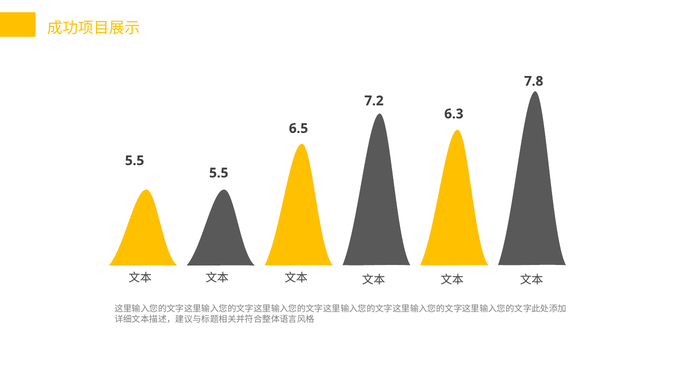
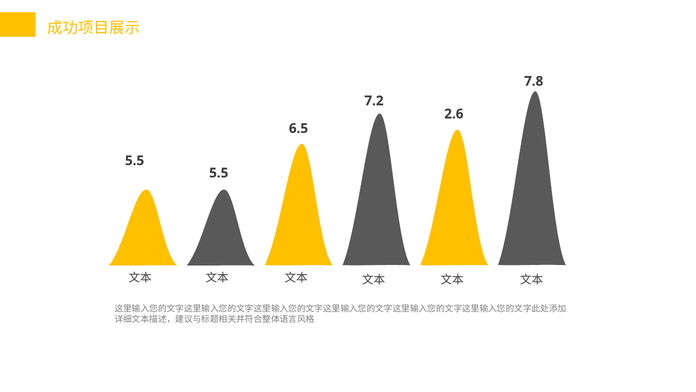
6.3: 6.3 -> 2.6
